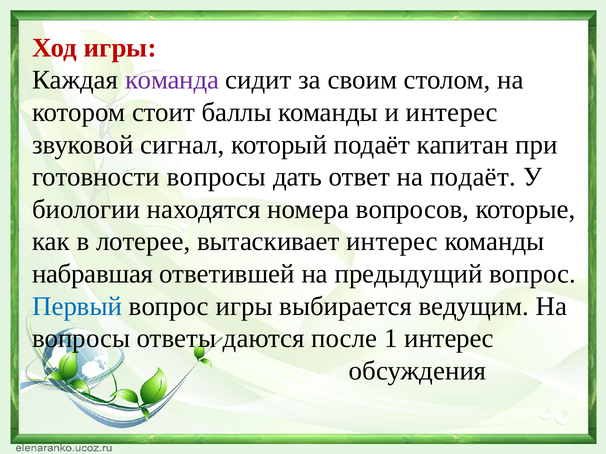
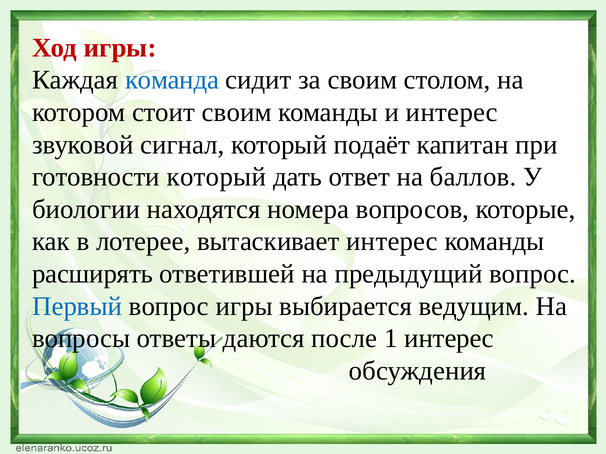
команда colour: purple -> blue
стоит баллы: баллы -> своим
готовности вопросы: вопросы -> который
на подаёт: подаёт -> баллов
набравшая: набравшая -> расширять
